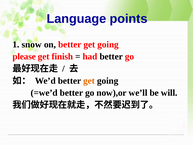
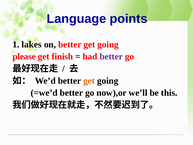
snow: snow -> lakes
better at (111, 56) colour: black -> purple
will: will -> this
